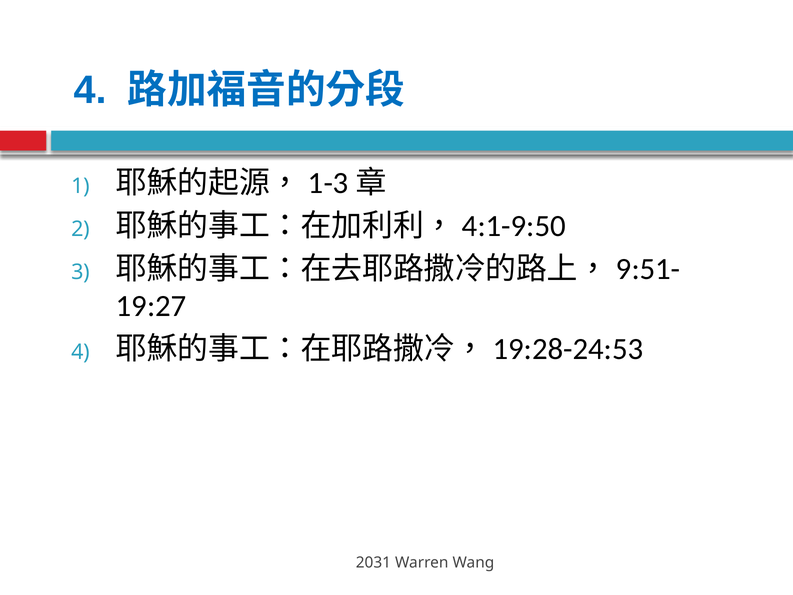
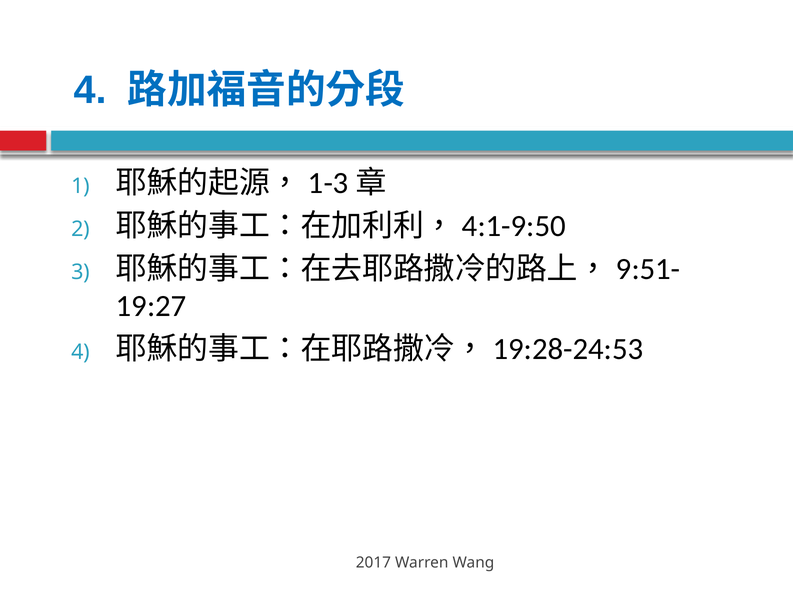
2031: 2031 -> 2017
